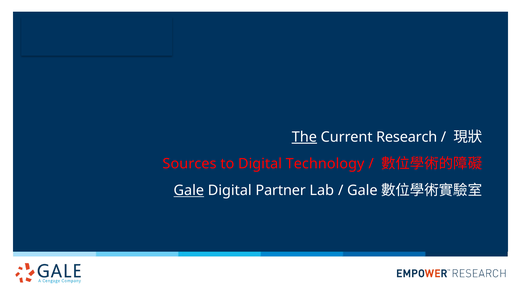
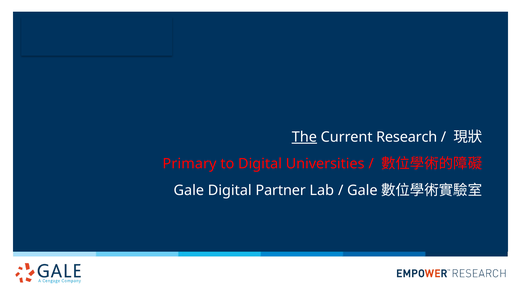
Sources: Sources -> Primary
Technology: Technology -> Universities
Gale at (189, 191) underline: present -> none
